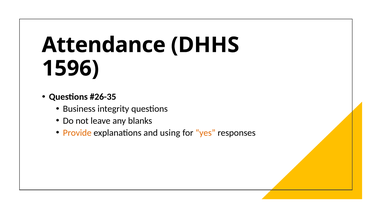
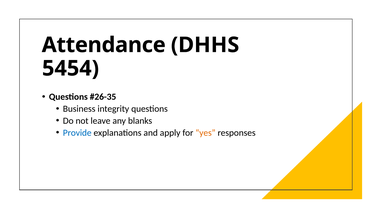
1596: 1596 -> 5454
Provide colour: orange -> blue
using: using -> apply
